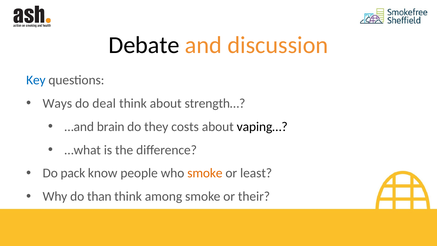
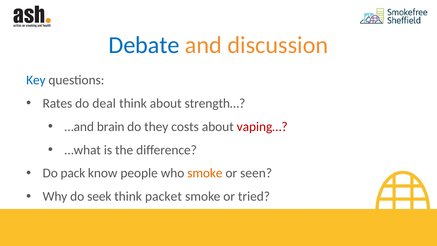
Debate colour: black -> blue
Ways: Ways -> Rates
vaping… colour: black -> red
least: least -> seen
than: than -> seek
among: among -> packet
their: their -> tried
